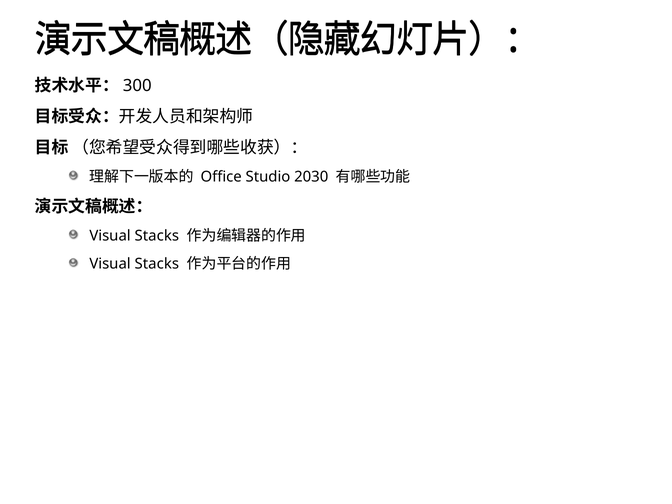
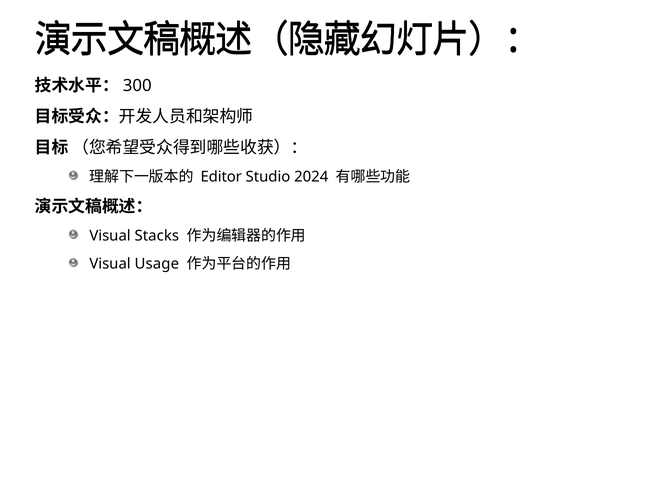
Office: Office -> Editor
2030: 2030 -> 2024
Stacks at (157, 264): Stacks -> Usage
